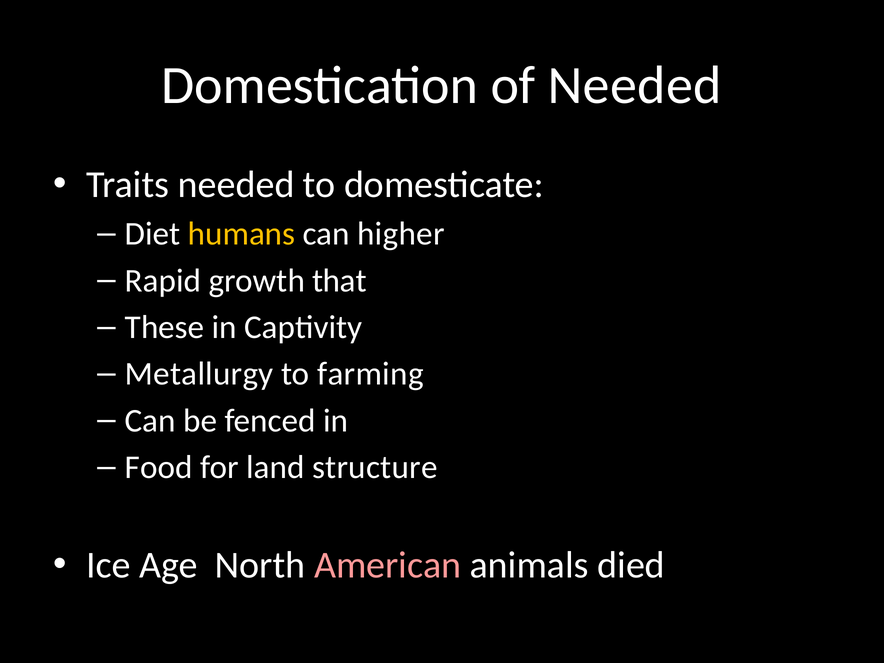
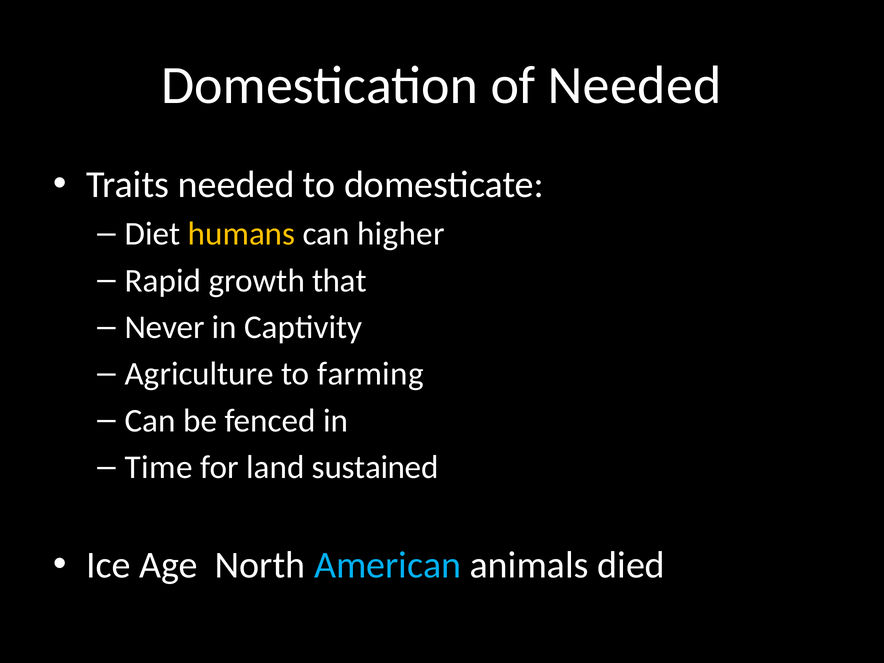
These: These -> Never
Metallurgy: Metallurgy -> Agriculture
Food: Food -> Time
structure: structure -> sustained
American colour: pink -> light blue
